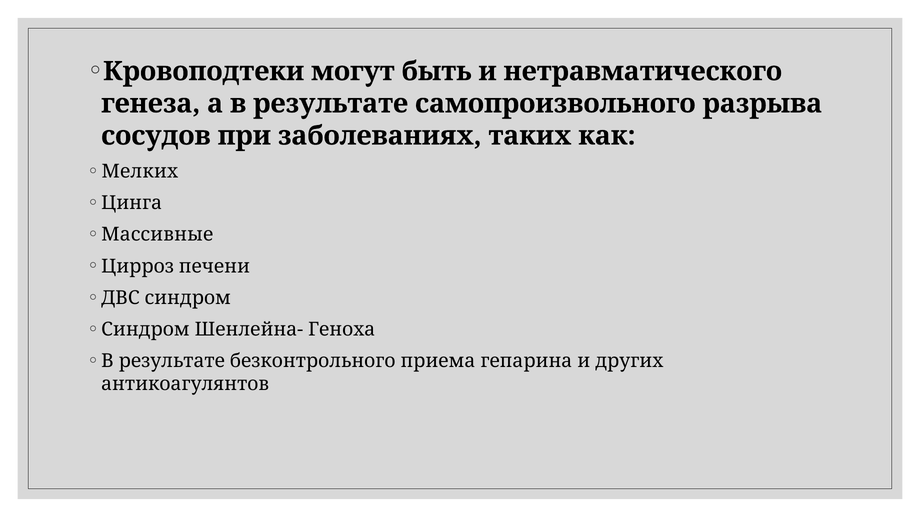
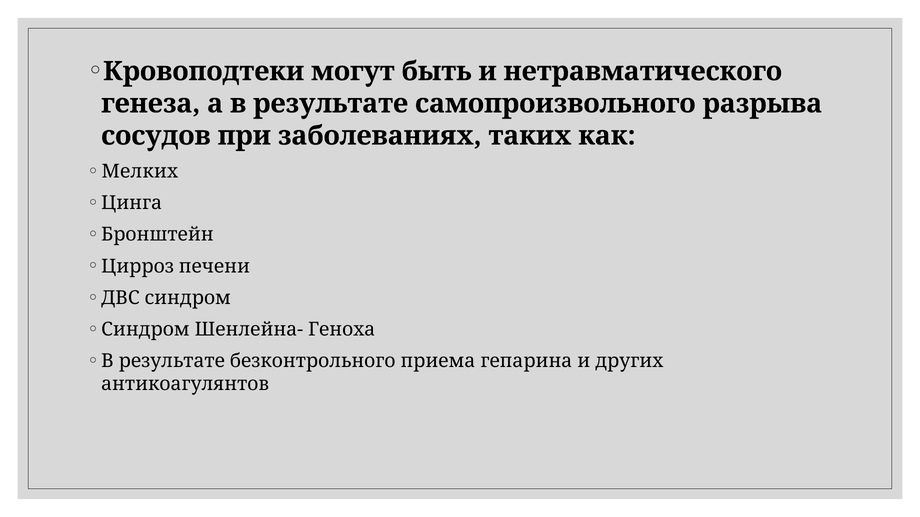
Массивные: Массивные -> Бронштейн
